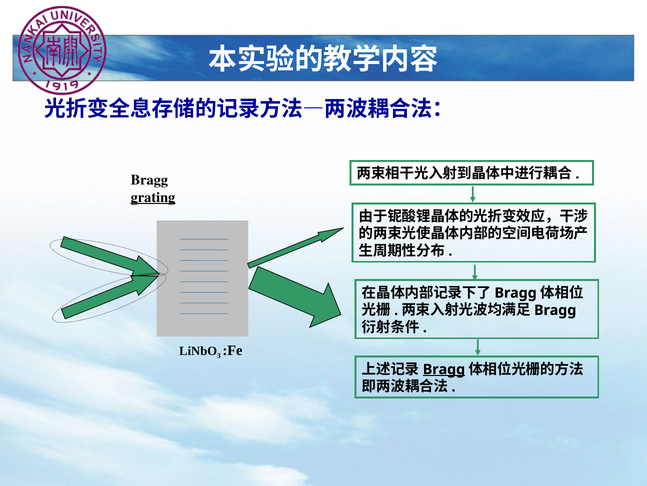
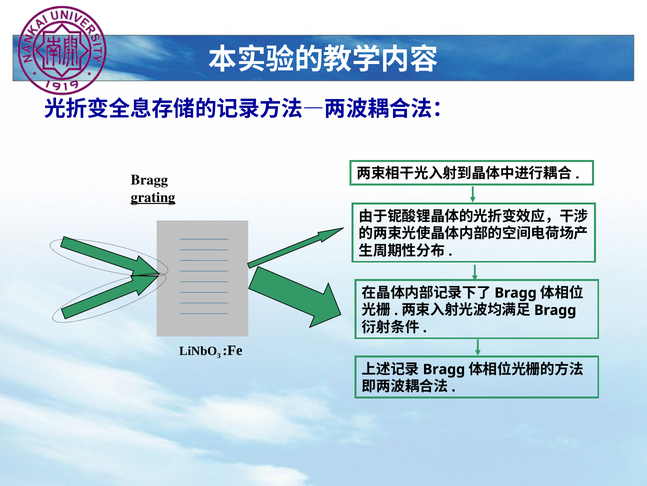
Bragg at (444, 369) underline: present -> none
